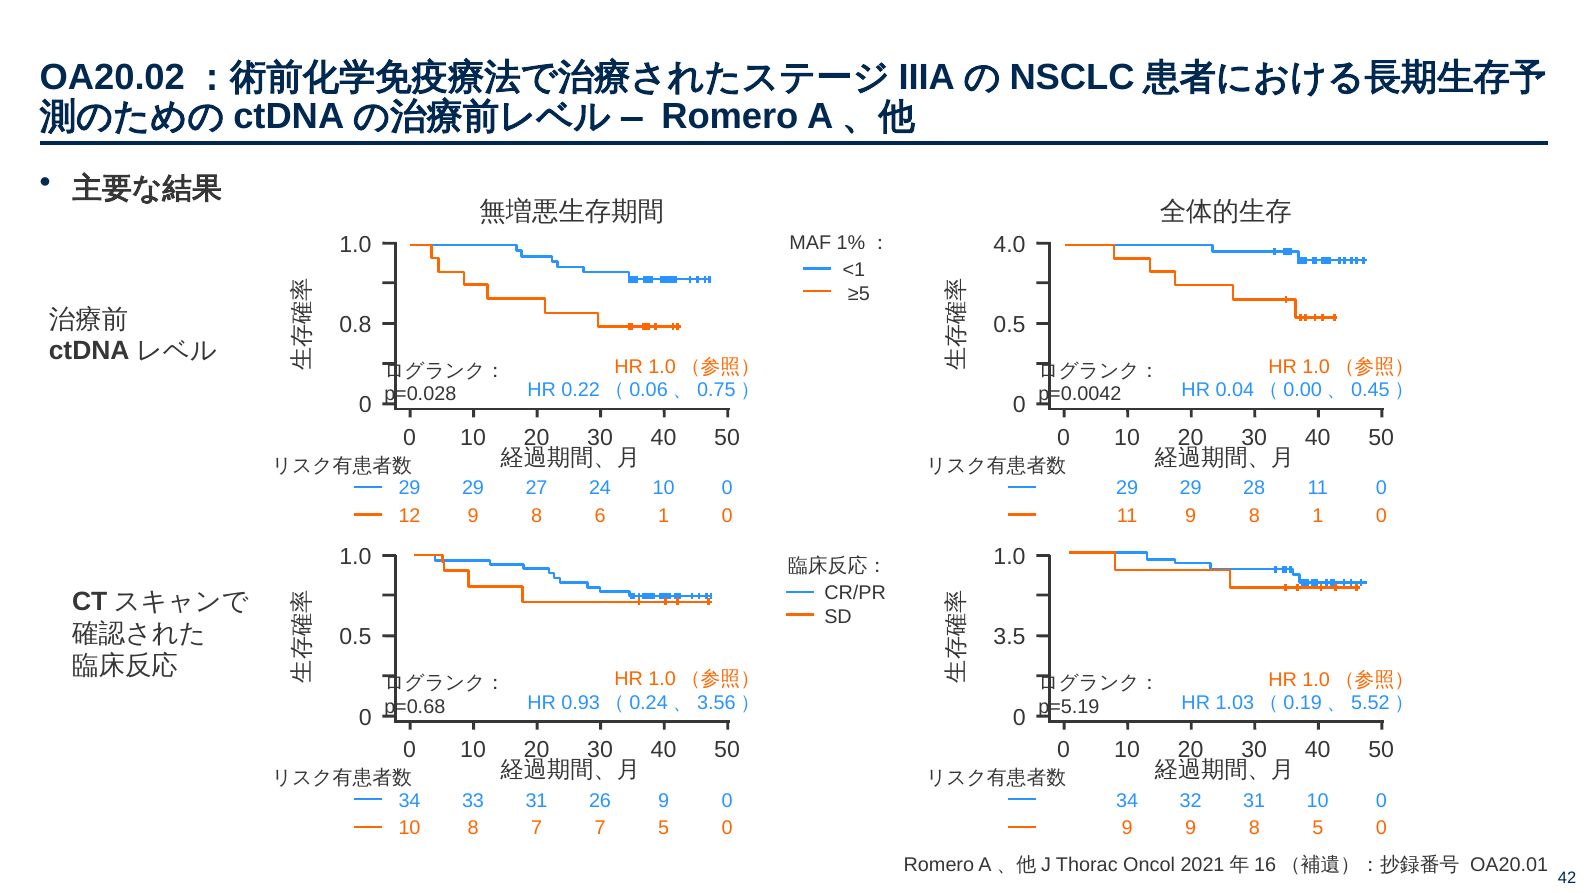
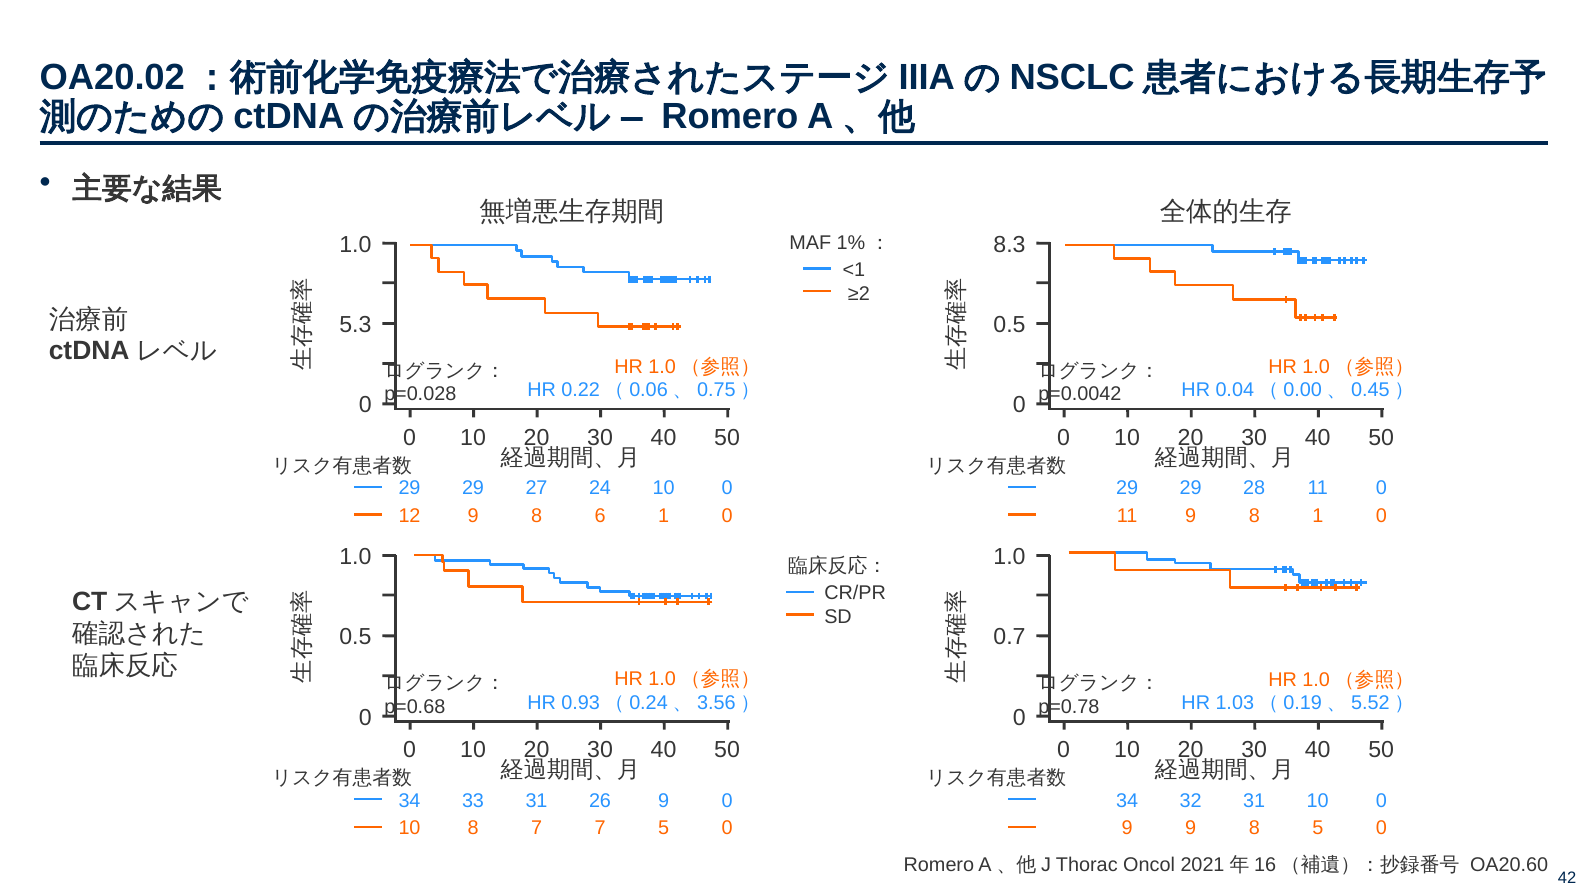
4.0: 4.0 -> 8.3
≥5: ≥5 -> ≥2
0.8: 0.8 -> 5.3
3.5: 3.5 -> 0.7
p=5.19: p=5.19 -> p=0.78
OA20.01: OA20.01 -> OA20.60
